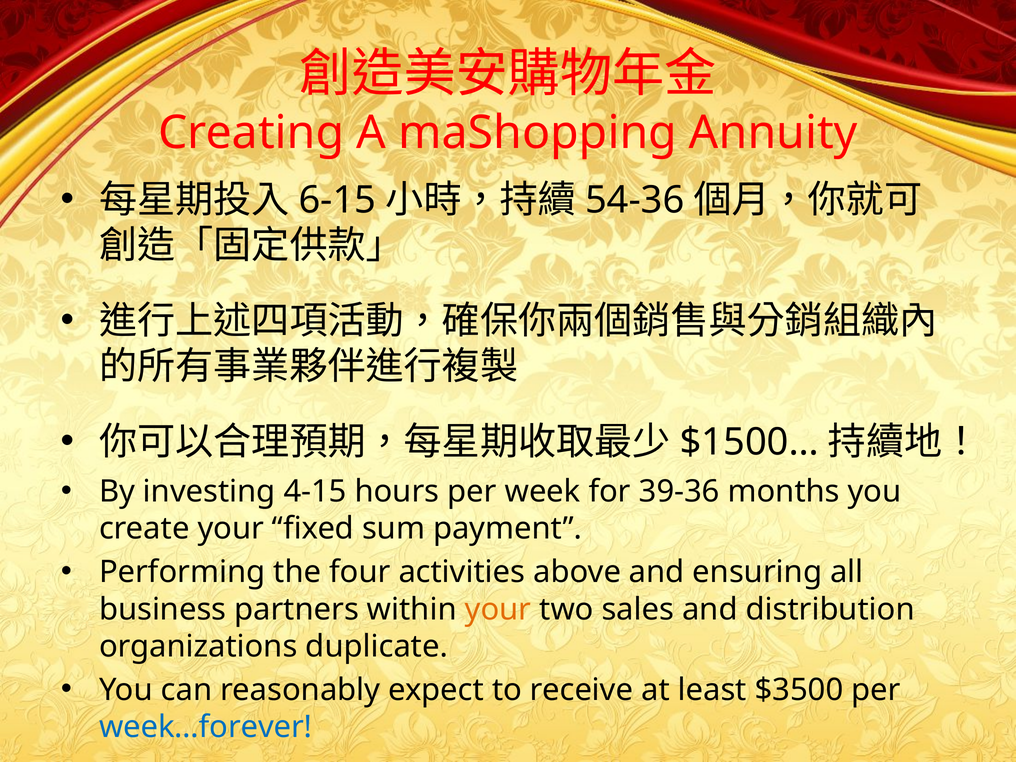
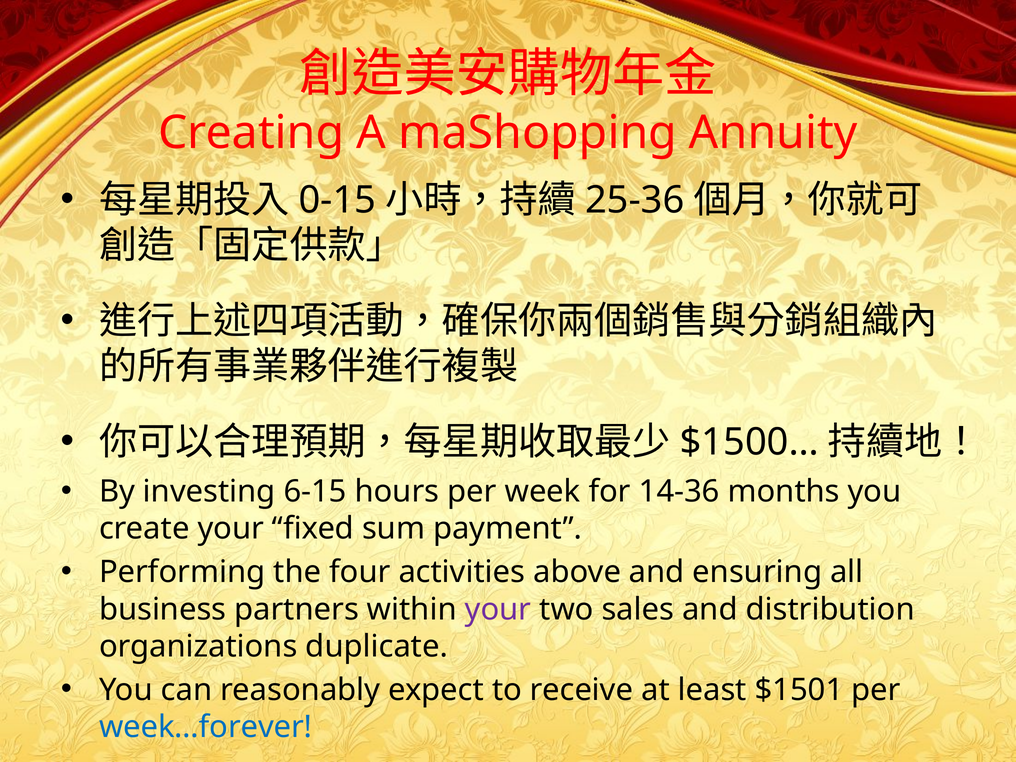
6-15: 6-15 -> 0-15
54-36: 54-36 -> 25-36
4-15: 4-15 -> 6-15
39-36: 39-36 -> 14-36
your at (498, 609) colour: orange -> purple
$3500: $3500 -> $1501
